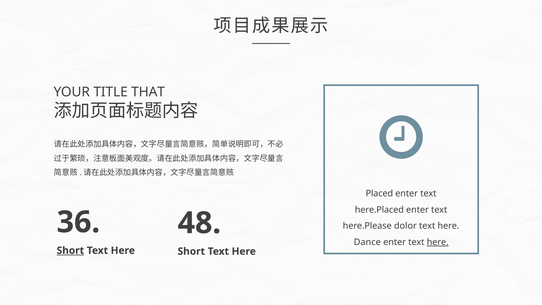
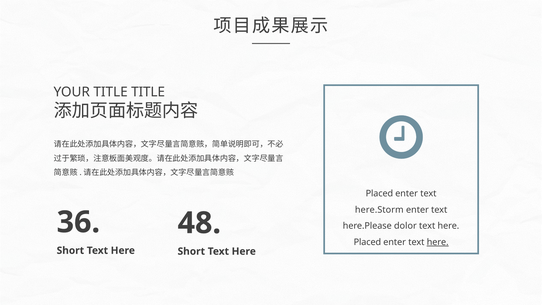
TITLE THAT: THAT -> TITLE
here.Placed: here.Placed -> here.Storm
Dance at (367, 242): Dance -> Placed
Short at (70, 250) underline: present -> none
